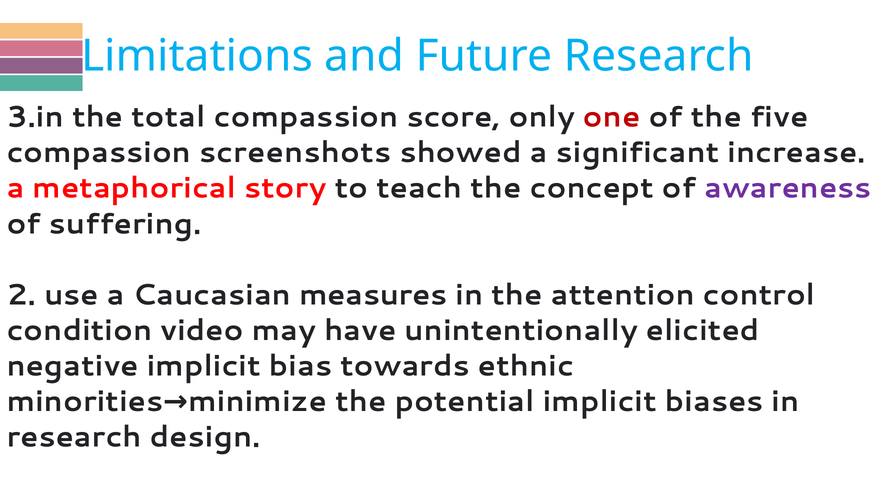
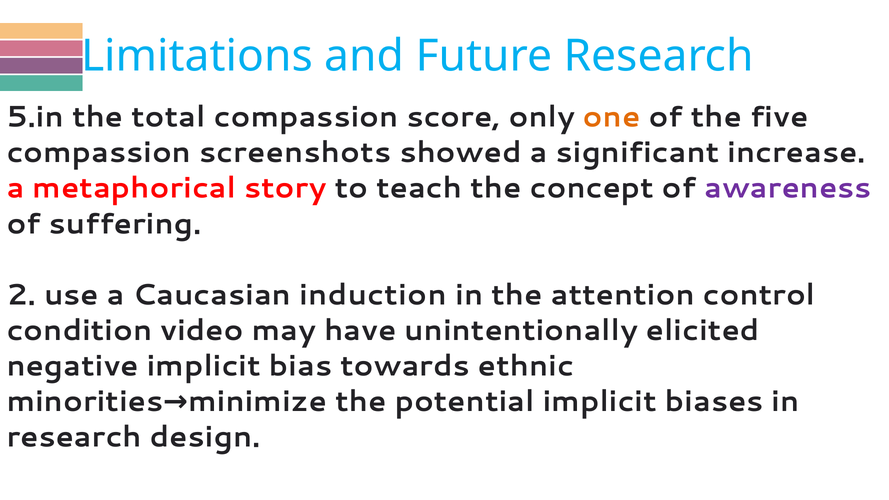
3.in: 3.in -> 5.in
one colour: red -> orange
measures: measures -> induction
